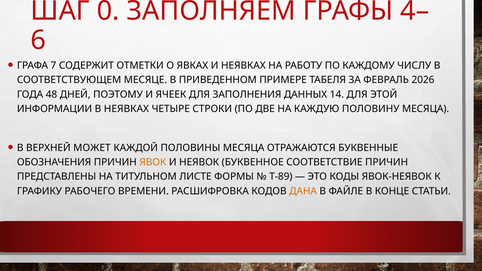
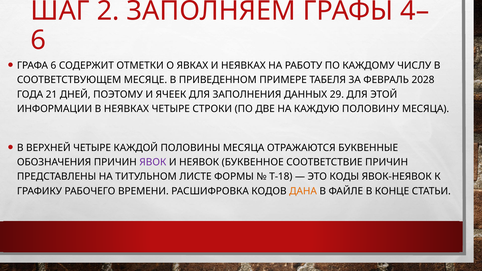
0: 0 -> 2
ГРАФА 7: 7 -> 6
2026: 2026 -> 2028
48: 48 -> 21
14: 14 -> 29
ВЕРХНЕЙ МОЖЕТ: МОЖЕТ -> ЧЕТЫРЕ
ЯВОК colour: orange -> purple
Т-89: Т-89 -> Т-18
